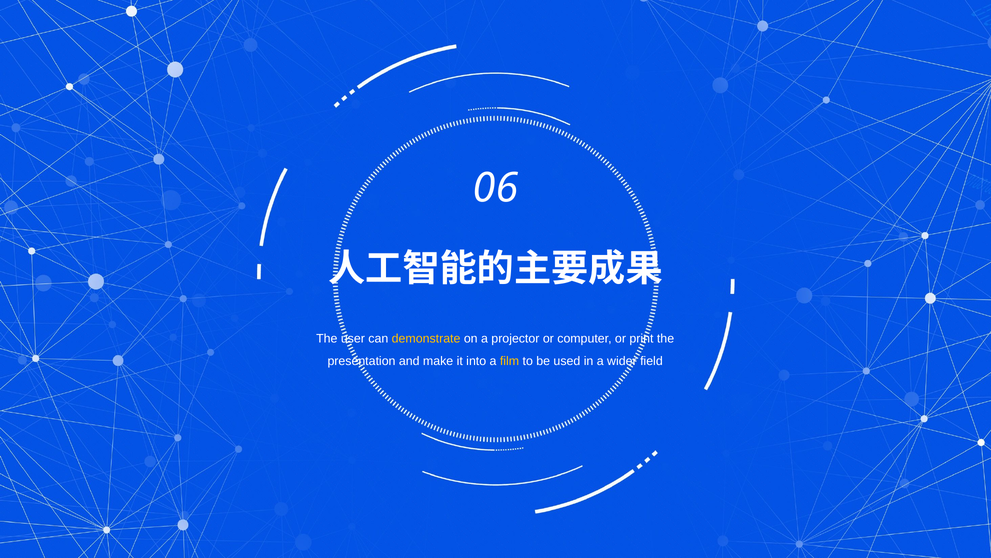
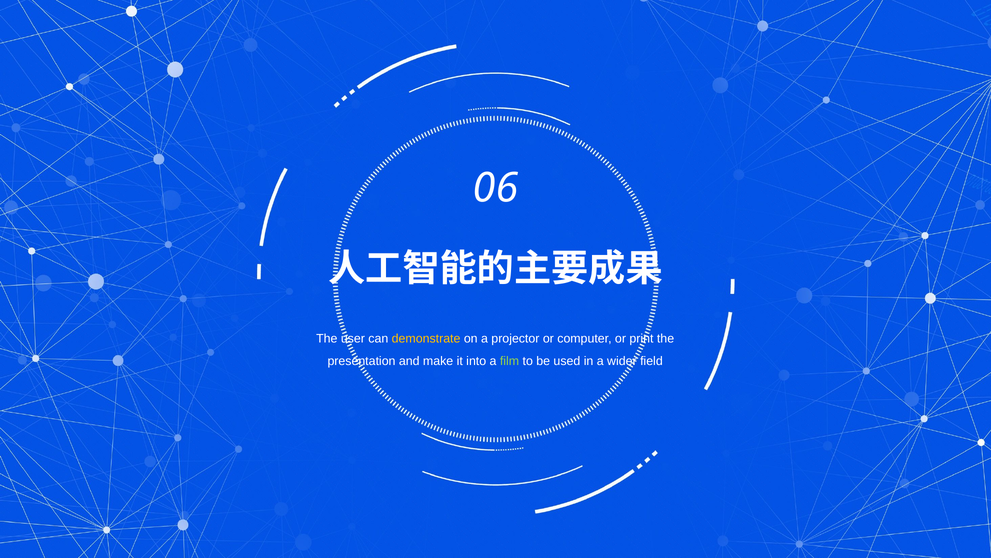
film colour: yellow -> light green
